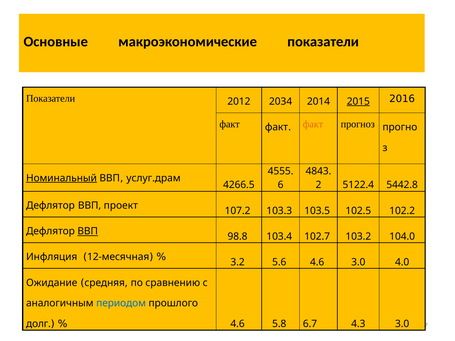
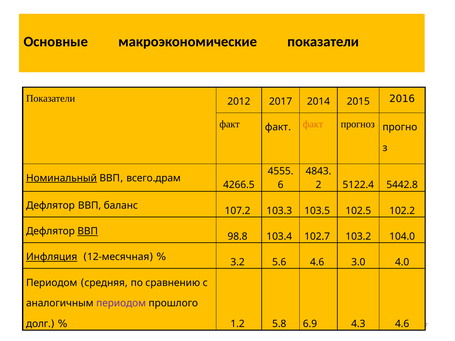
2034: 2034 -> 2017
2015 underline: present -> none
услуг.драм: услуг.драм -> всего.драм
проект: проект -> баланс
Инфляция underline: none -> present
Ожидание at (52, 283): Ожидание -> Периодом
периодом at (121, 304) colour: blue -> purple
4.6 at (238, 324): 4.6 -> 1.2
6.7: 6.7 -> 6.9
4.3 3.0: 3.0 -> 4.6
